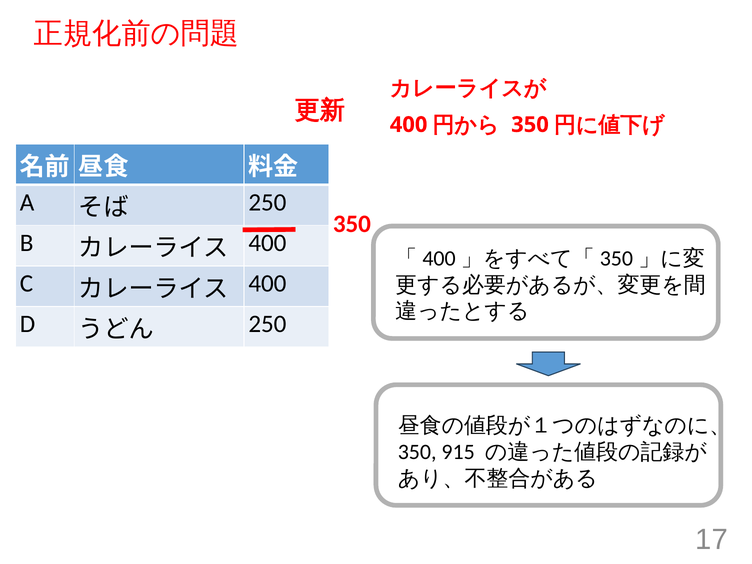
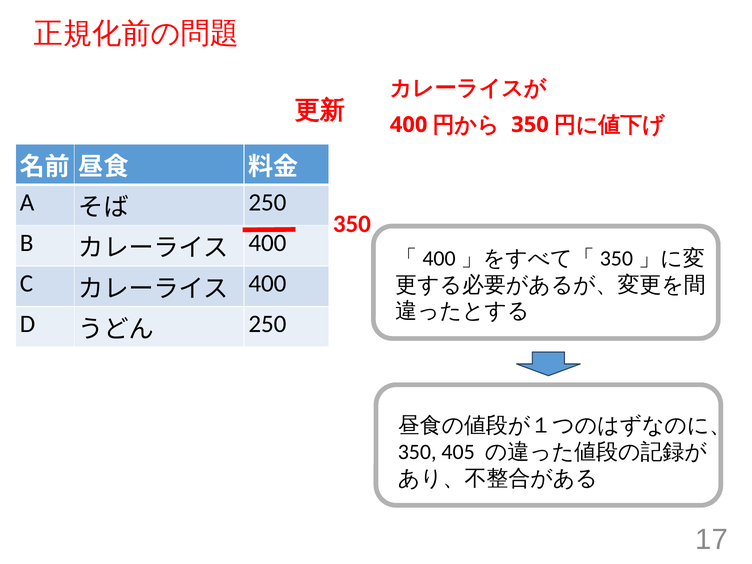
915: 915 -> 405
